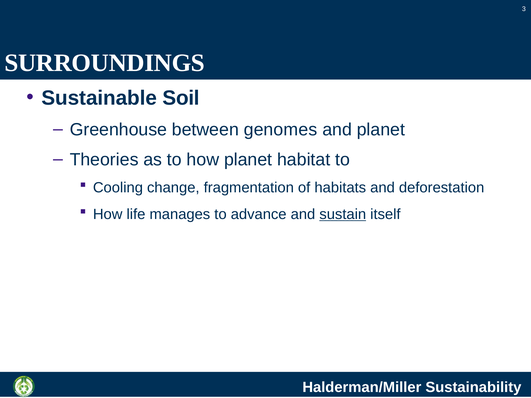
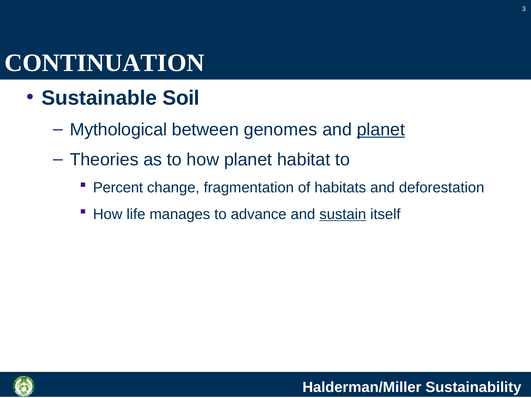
SURROUNDINGS: SURROUNDINGS -> CONTINUATION
Greenhouse: Greenhouse -> Mythological
planet at (381, 130) underline: none -> present
Cooling: Cooling -> Percent
